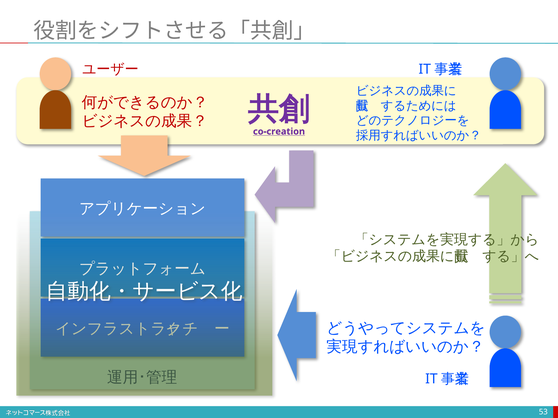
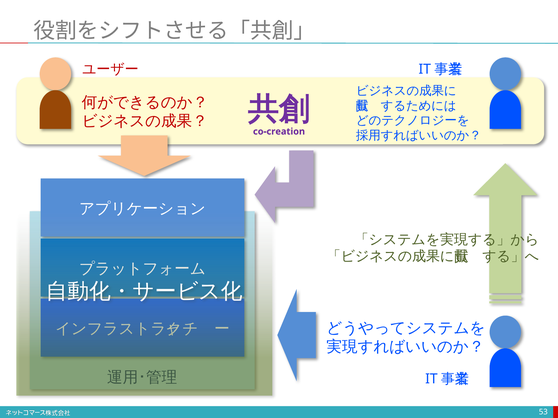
co-creation underline: present -> none
